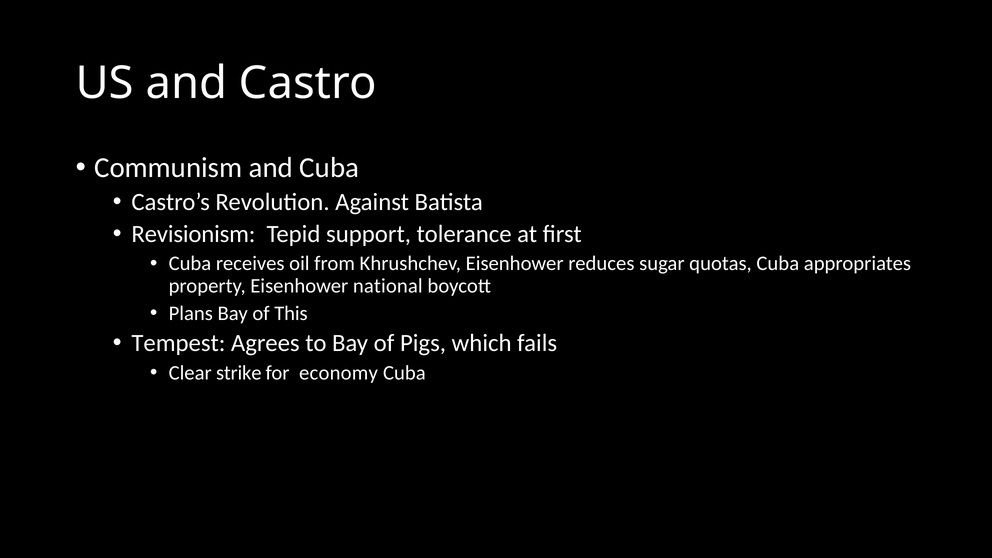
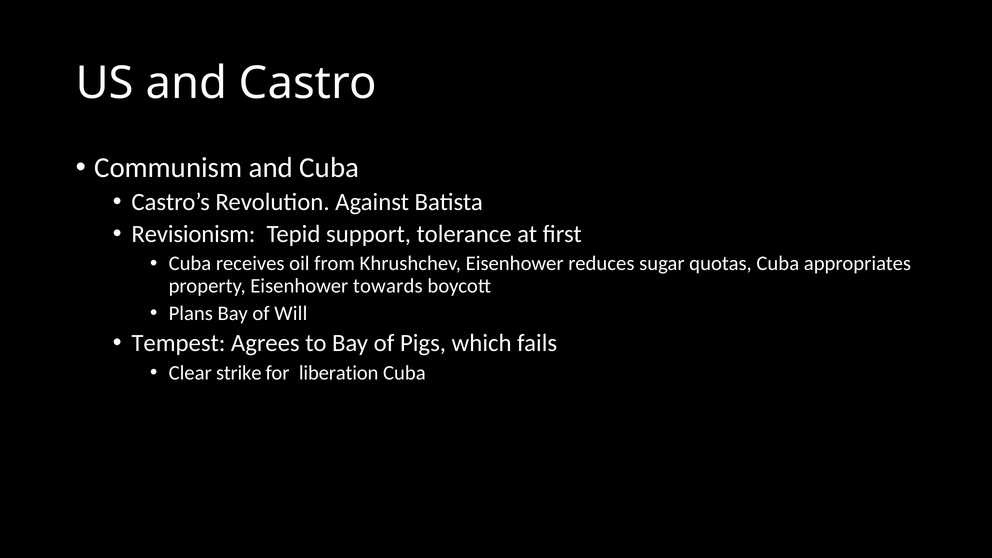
national: national -> towards
This: This -> Will
economy: economy -> liberation
